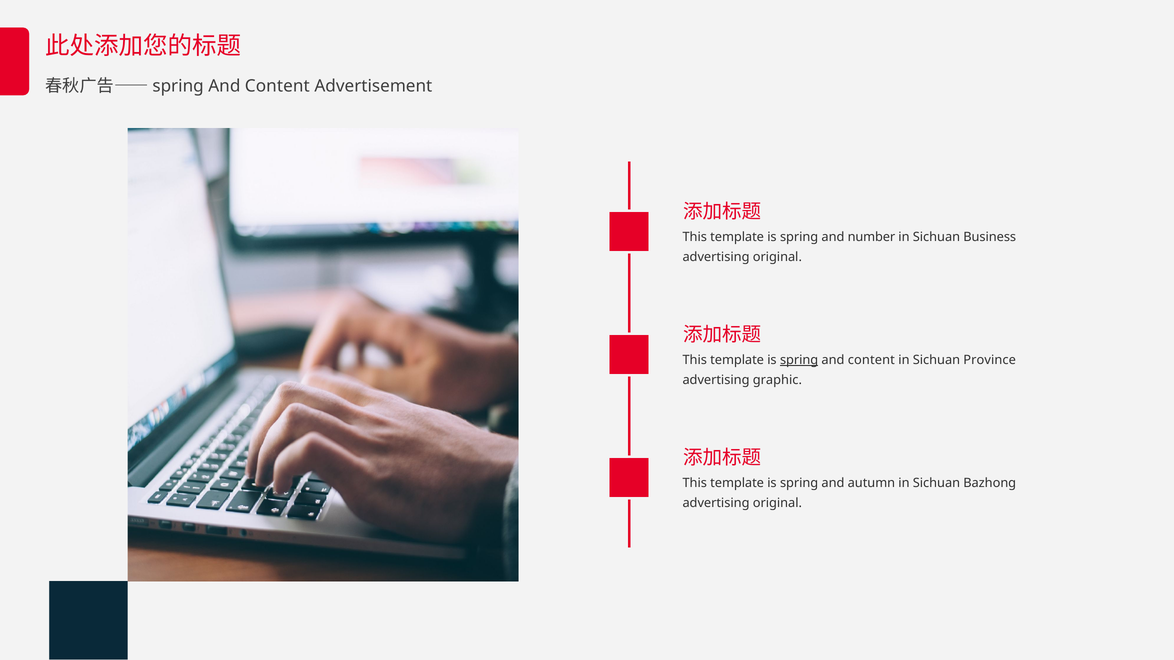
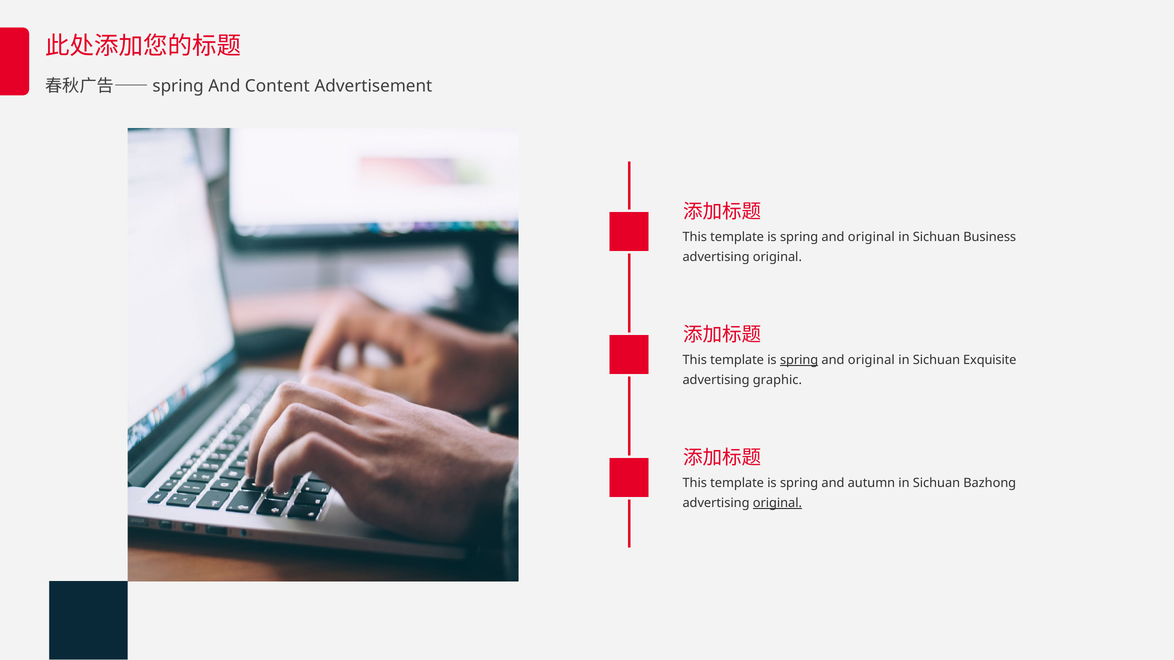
number at (871, 237): number -> original
content at (871, 360): content -> original
Province: Province -> Exquisite
original at (777, 503) underline: none -> present
